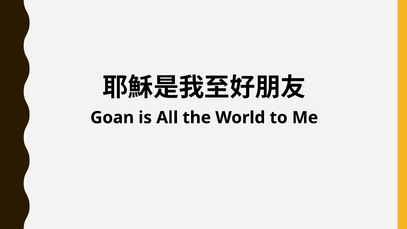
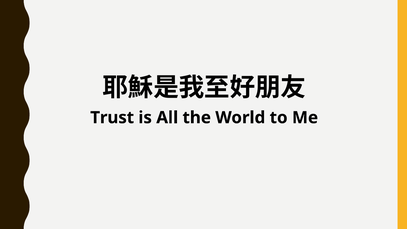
Goan: Goan -> Trust
